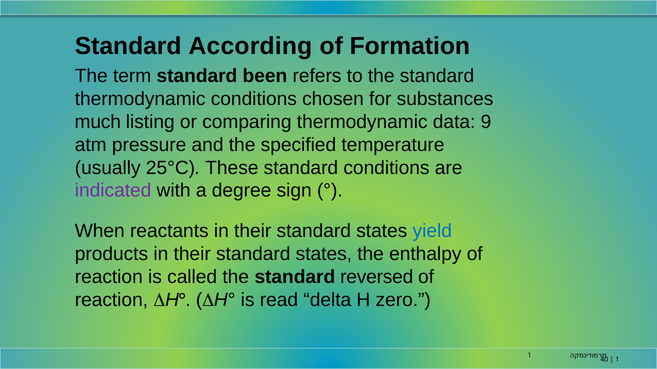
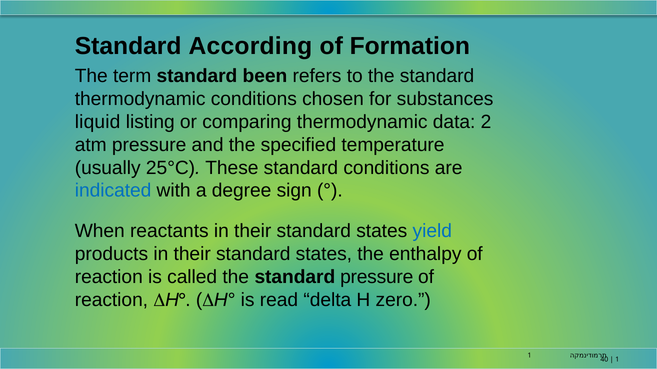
much: much -> liquid
9: 9 -> 2
indicated colour: purple -> blue
standard reversed: reversed -> pressure
